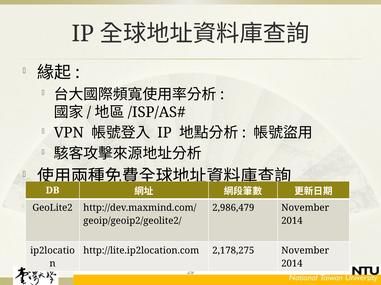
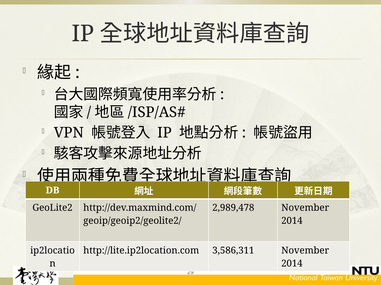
2,986,479: 2,986,479 -> 2,989,478
2,178,275: 2,178,275 -> 3,586,311
